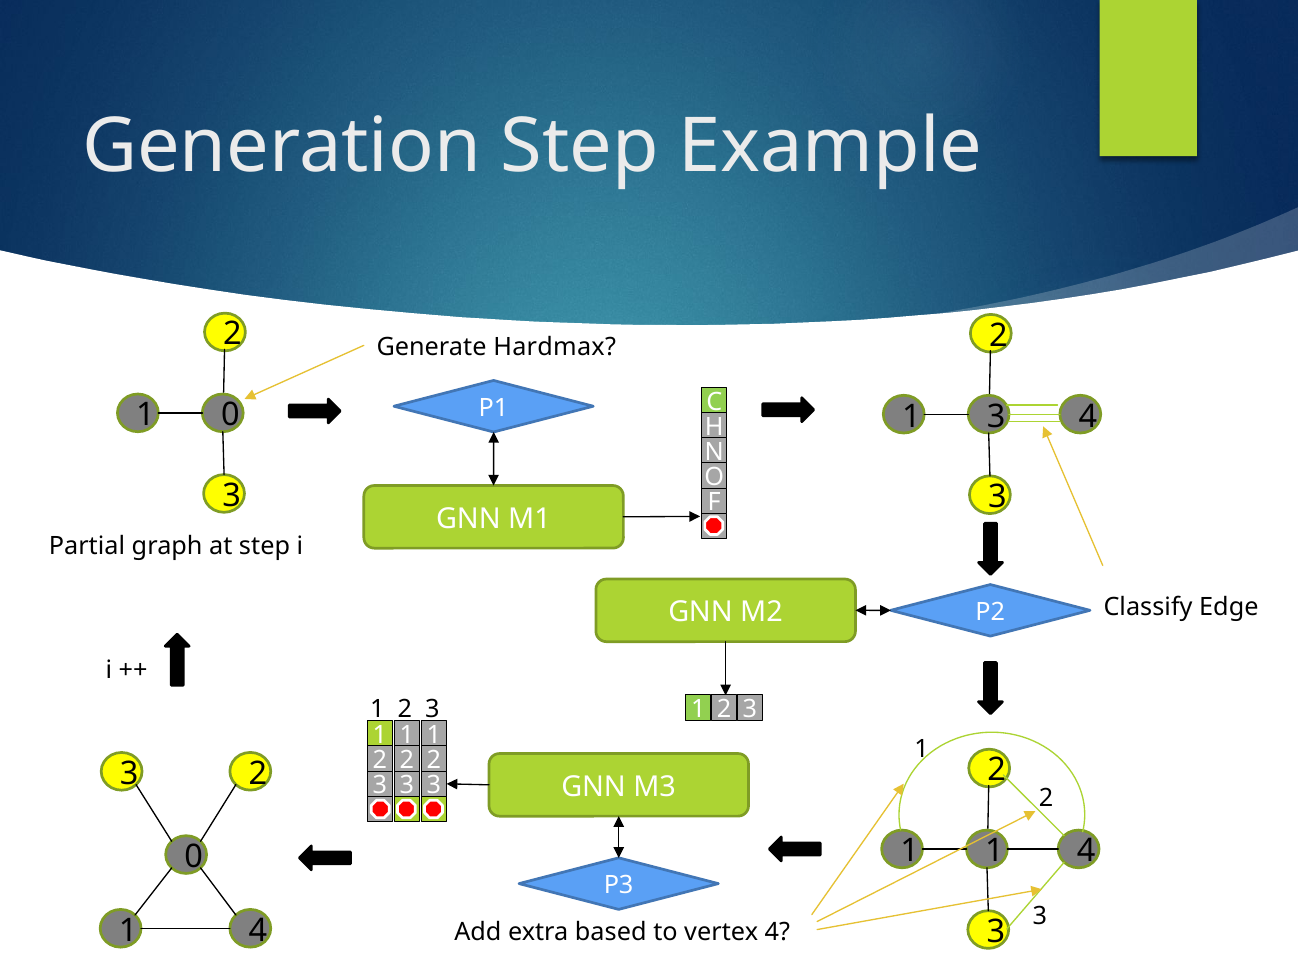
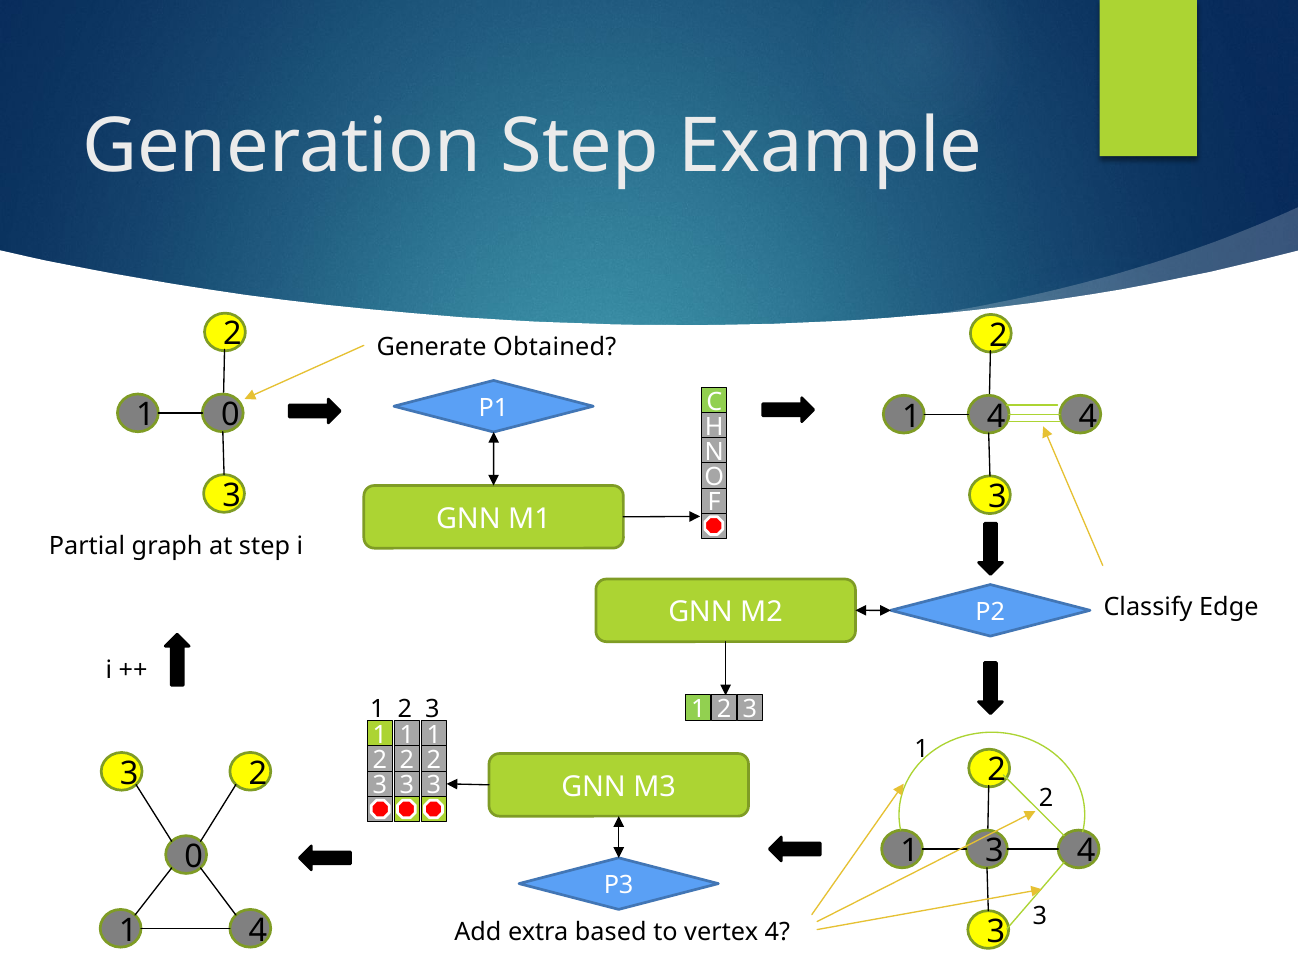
Hardmax: Hardmax -> Obtained
1 3: 3 -> 4
1 1: 1 -> 3
